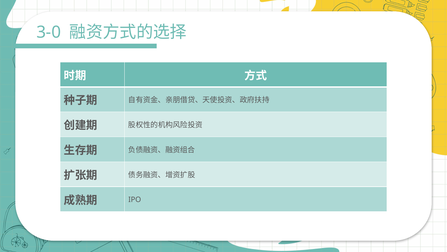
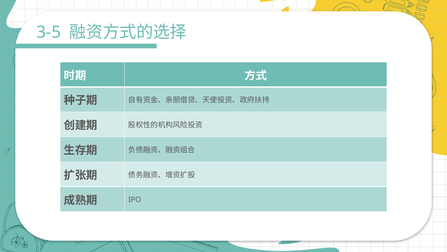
3-0: 3-0 -> 3-5
